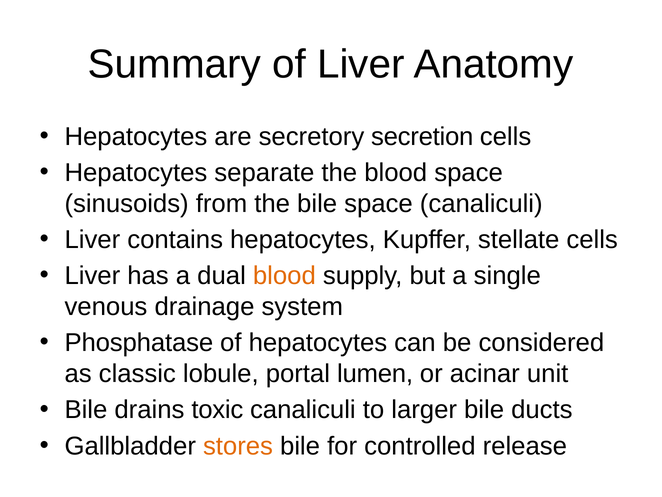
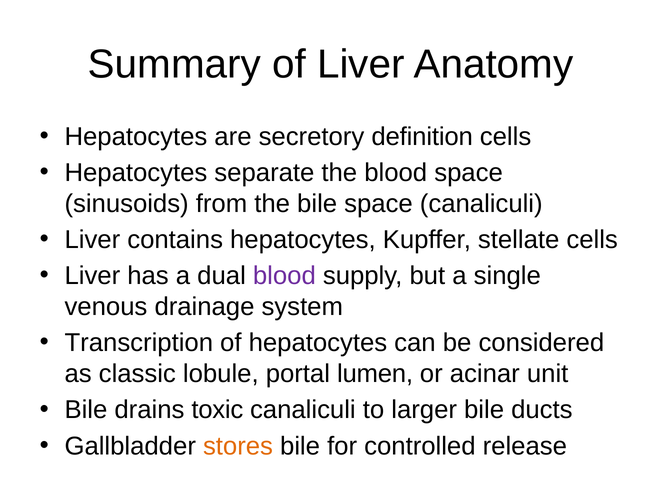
secretion: secretion -> definition
blood at (284, 276) colour: orange -> purple
Phosphatase: Phosphatase -> Transcription
